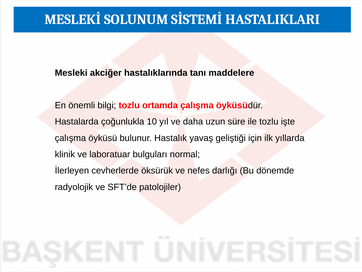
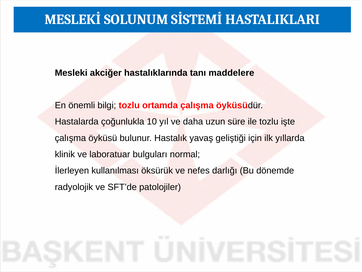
cevherlerde: cevherlerde -> kullanılması
